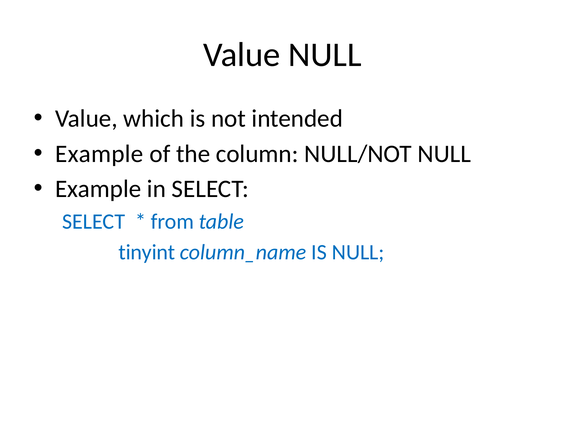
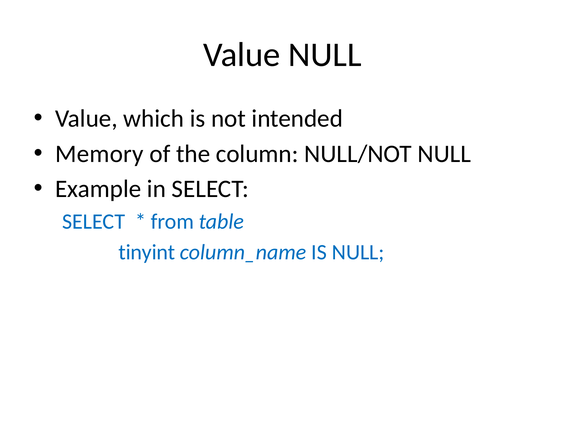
Example at (99, 154): Example -> Memory
